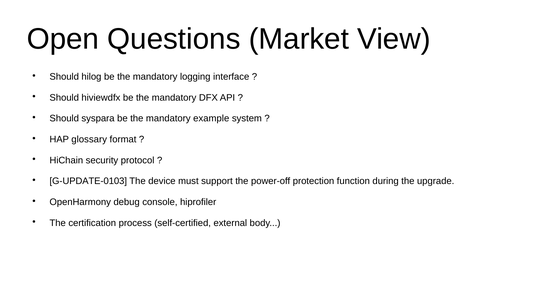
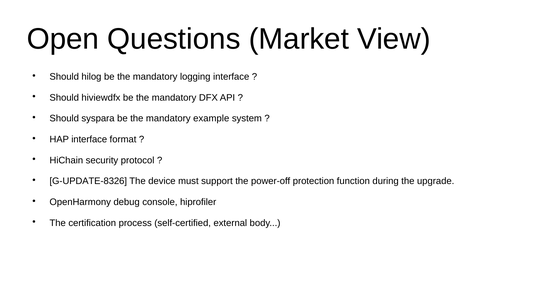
HAP glossary: glossary -> interface
G-UPDATE-0103: G-UPDATE-0103 -> G-UPDATE-8326
